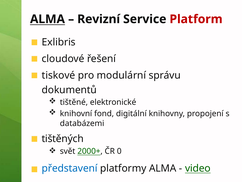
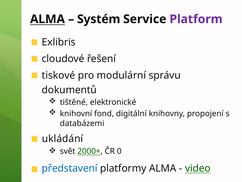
Revizní: Revizní -> Systém
Platform colour: red -> purple
tištěných: tištěných -> ukládání
